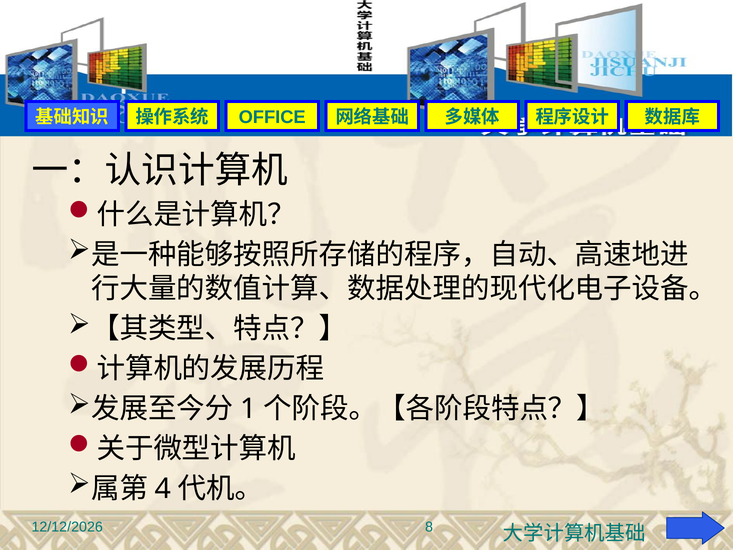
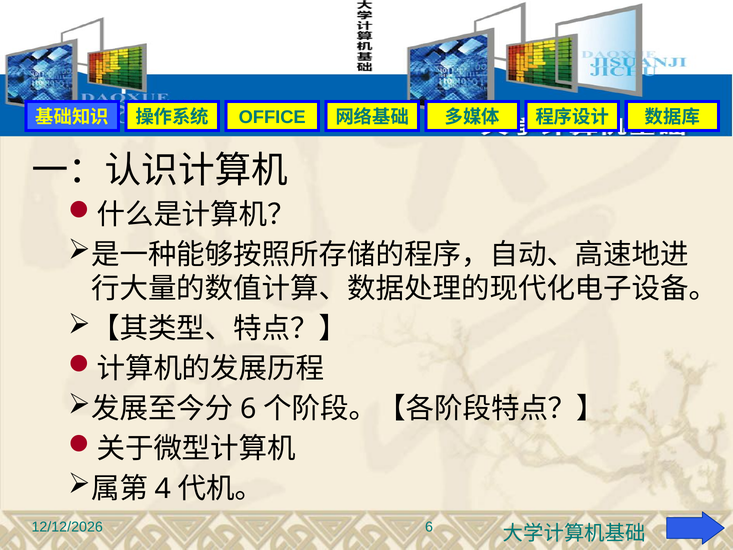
1 at (248, 409): 1 -> 6
8 at (429, 527): 8 -> 6
